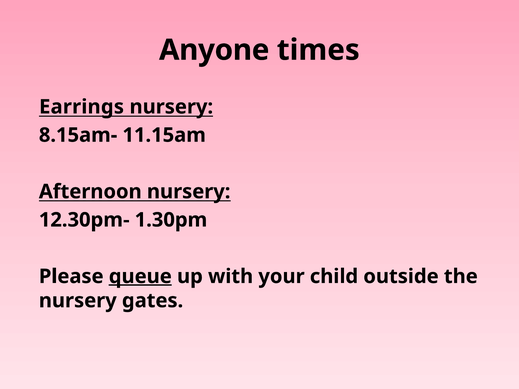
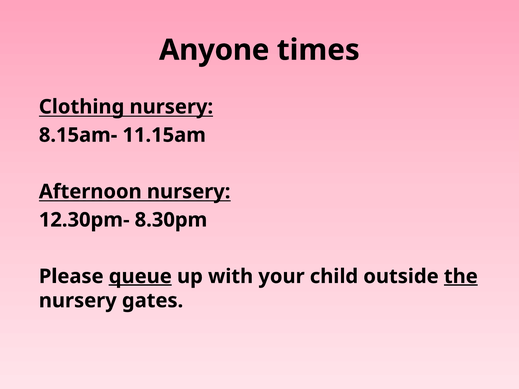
Earrings: Earrings -> Clothing
1.30pm: 1.30pm -> 8.30pm
the underline: none -> present
